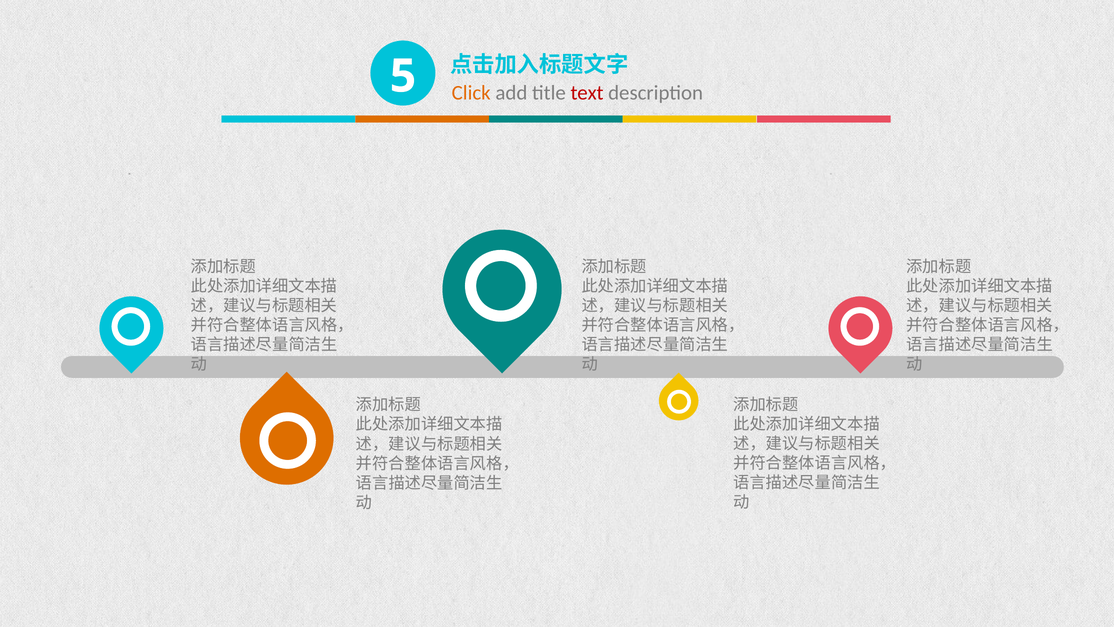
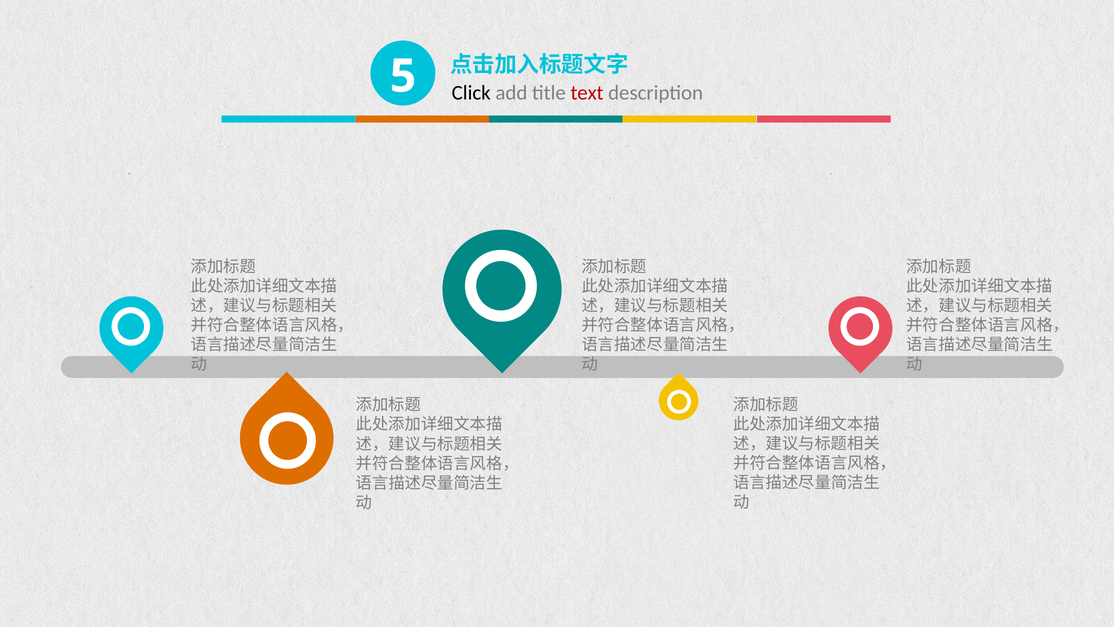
Click colour: orange -> black
